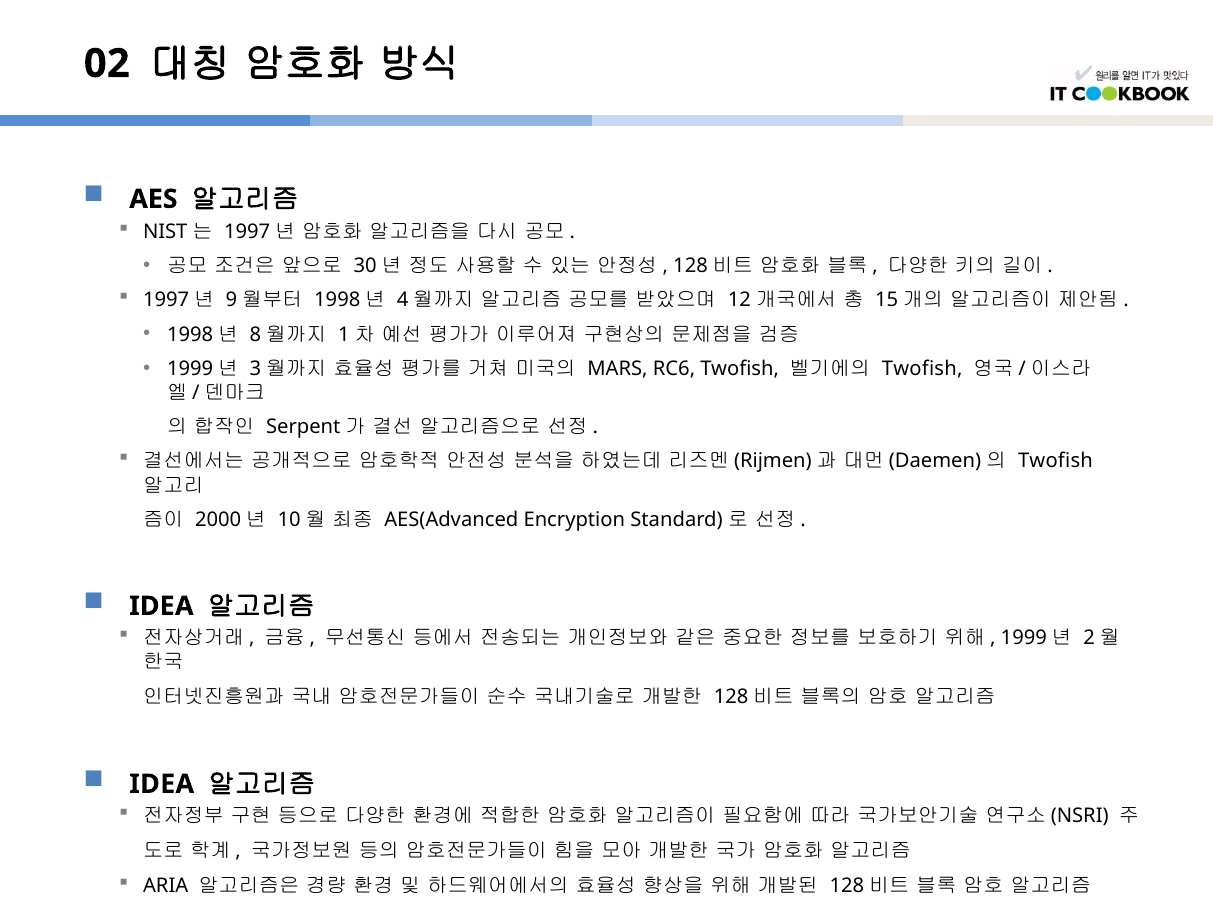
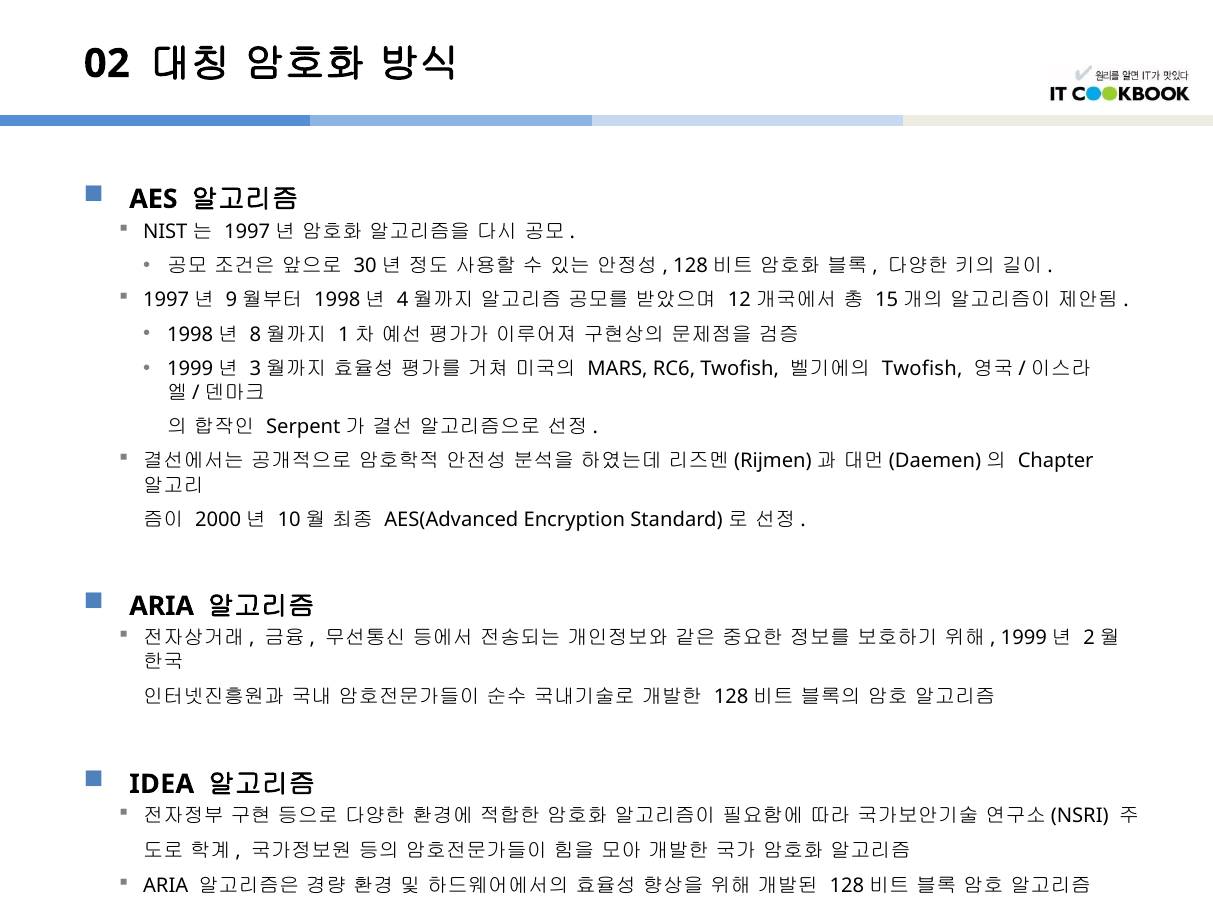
Twofish at (1055, 461): Twofish -> Chapter
IDEA at (161, 606): IDEA -> ARIA
